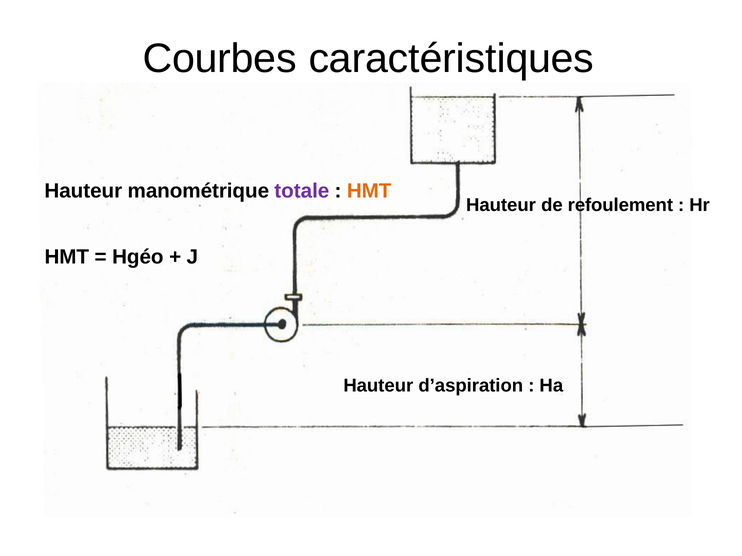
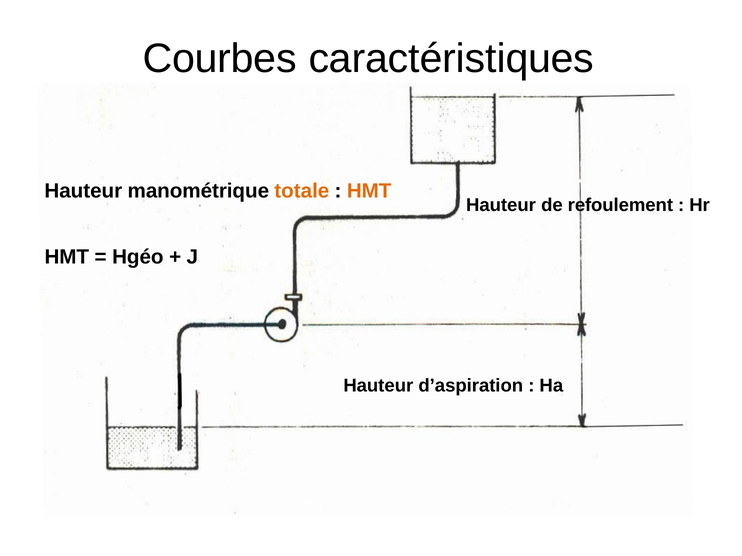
totale colour: purple -> orange
